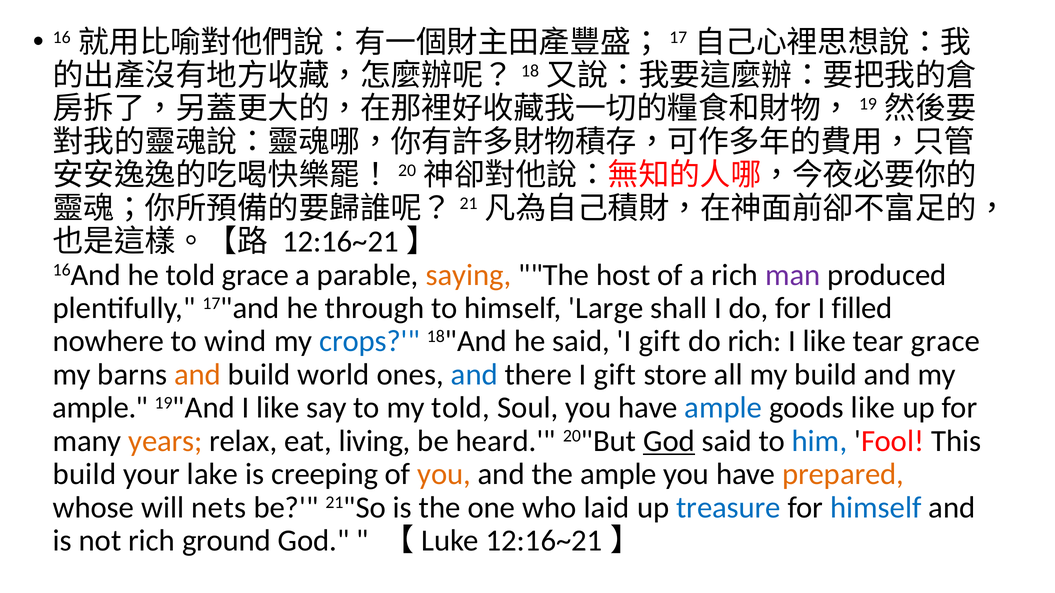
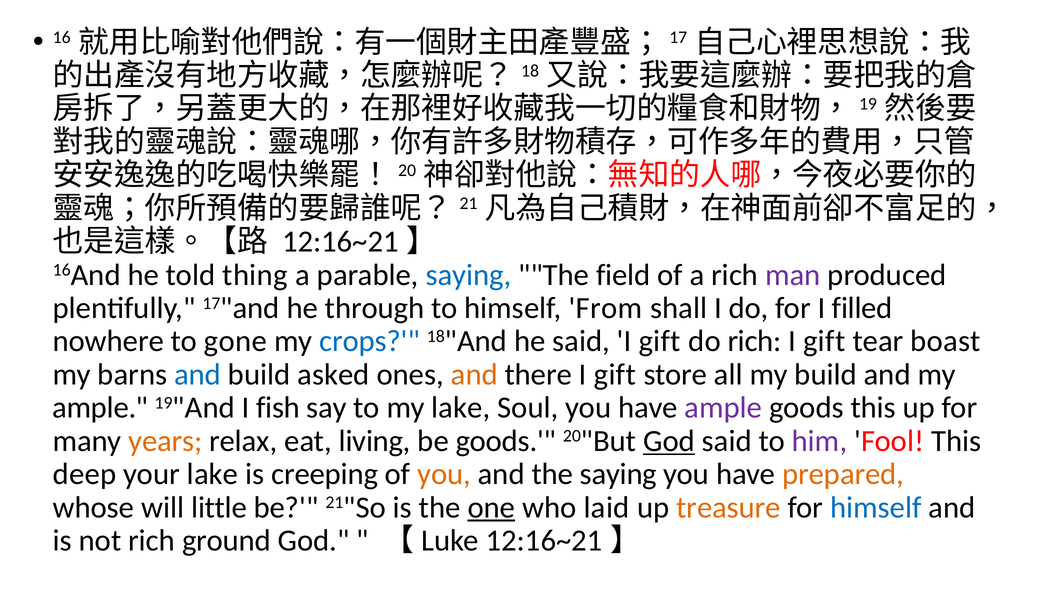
told grace: grace -> thing
saying at (468, 275) colour: orange -> blue
host: host -> field
Large: Large -> From
wind: wind -> gone
like at (824, 342): like -> gift
tear grace: grace -> boast
and at (198, 375) colour: orange -> blue
world: world -> asked
and at (474, 375) colour: blue -> orange
19"And I like: like -> fish
my told: told -> lake
ample at (723, 408) colour: blue -> purple
goods like: like -> this
be heard: heard -> goods
him colour: blue -> purple
build at (84, 475): build -> deep
the ample: ample -> saying
nets: nets -> little
one underline: none -> present
treasure colour: blue -> orange
